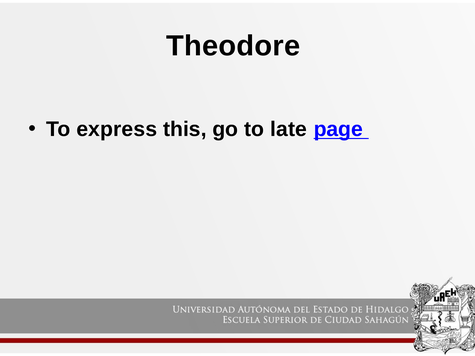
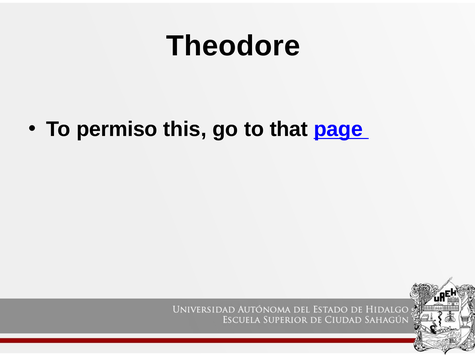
express: express -> permiso
late: late -> that
